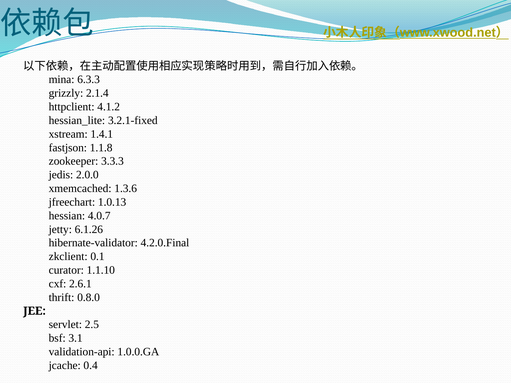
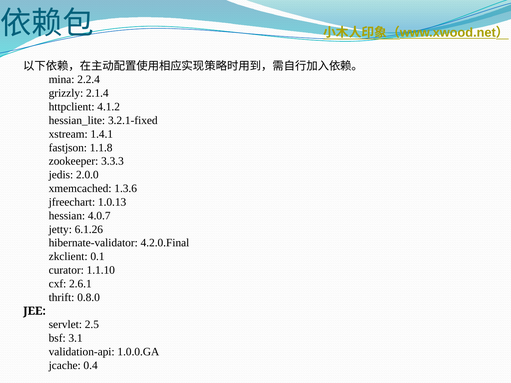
6.3.3: 6.3.3 -> 2.2.4
